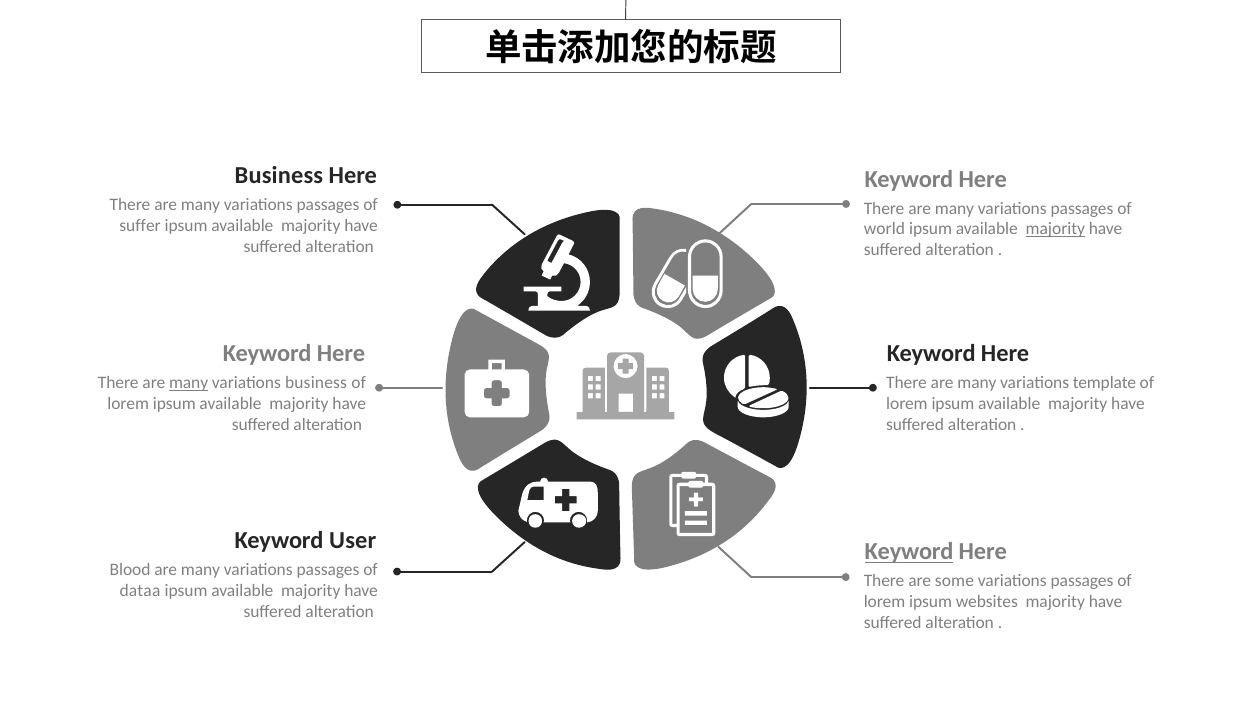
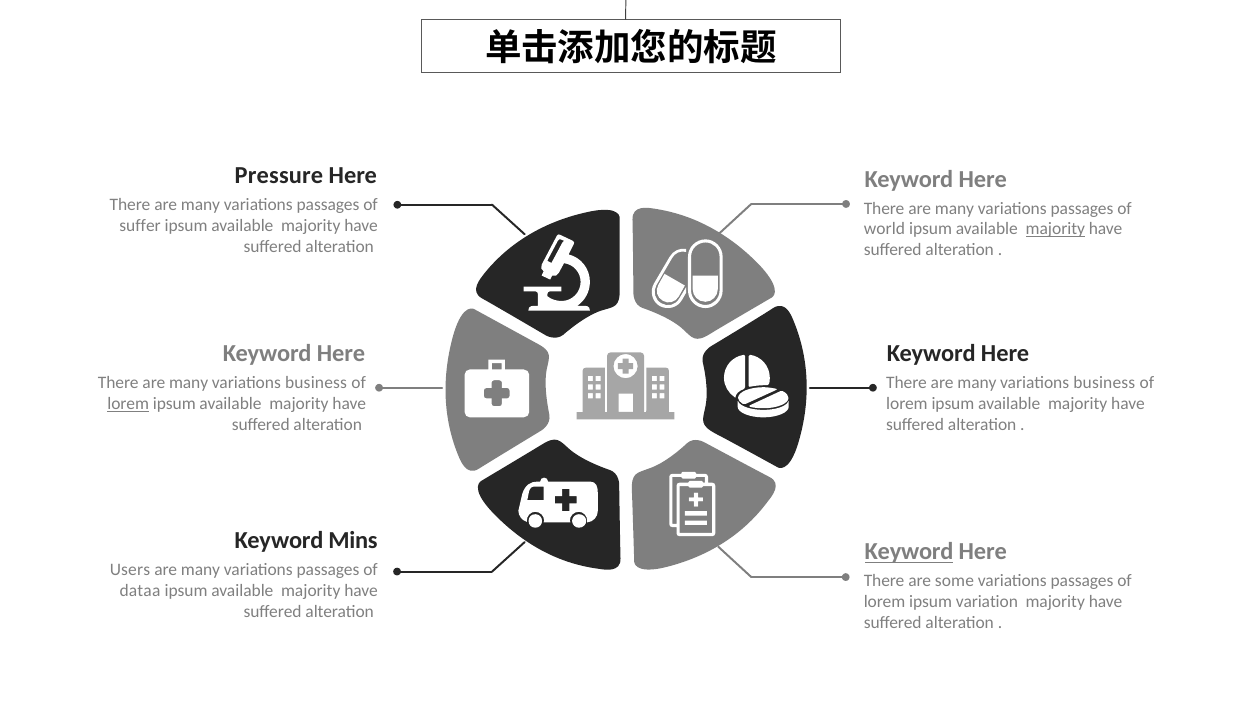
Business at (279, 175): Business -> Pressure
many at (189, 383) underline: present -> none
template at (1104, 383): template -> business
lorem at (128, 404) underline: none -> present
User: User -> Mins
Blood: Blood -> Users
websites: websites -> variation
